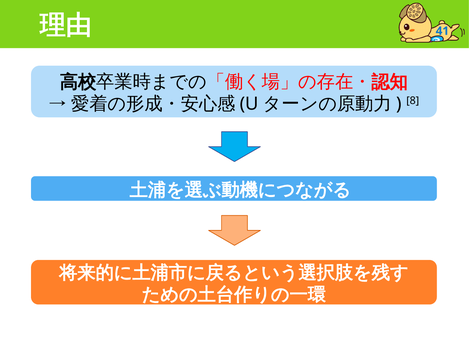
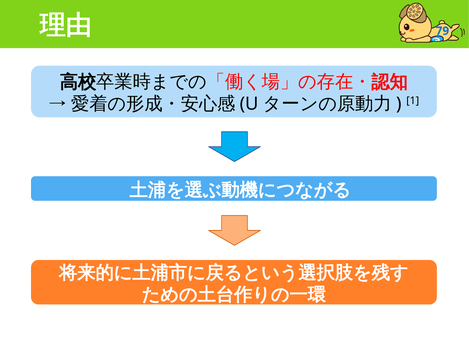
41: 41 -> 79
8: 8 -> 1
